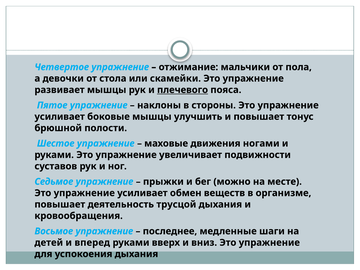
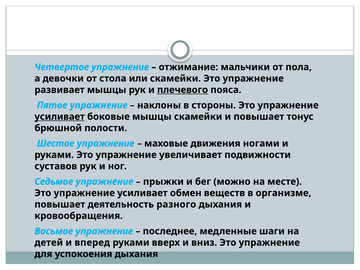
усиливает at (60, 117) underline: none -> present
мышцы улучшить: улучшить -> скамейки
трусцой: трусцой -> разного
